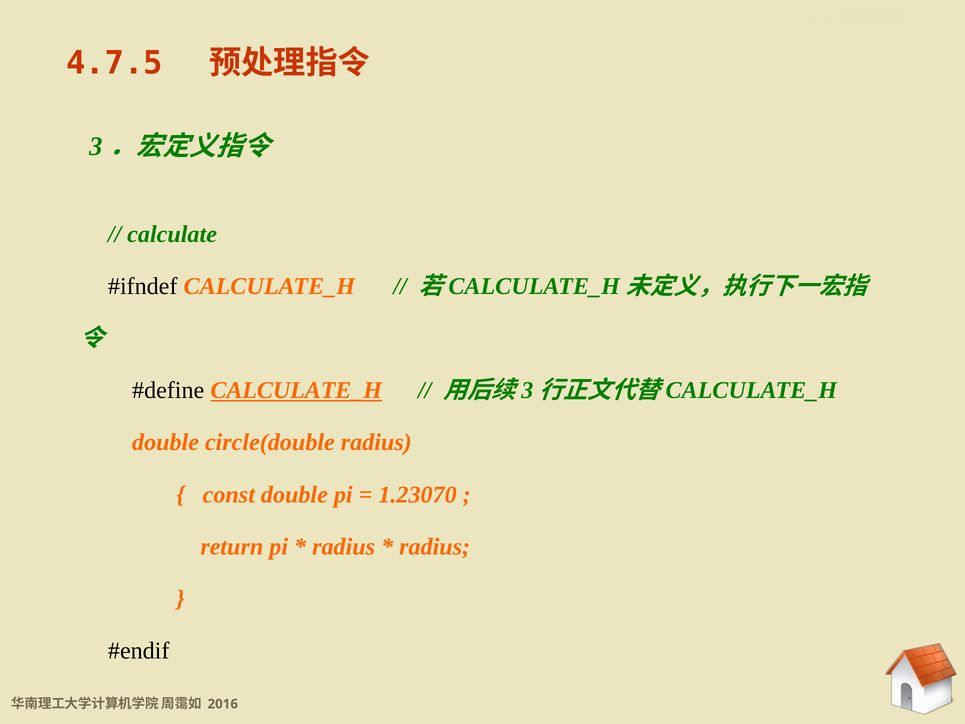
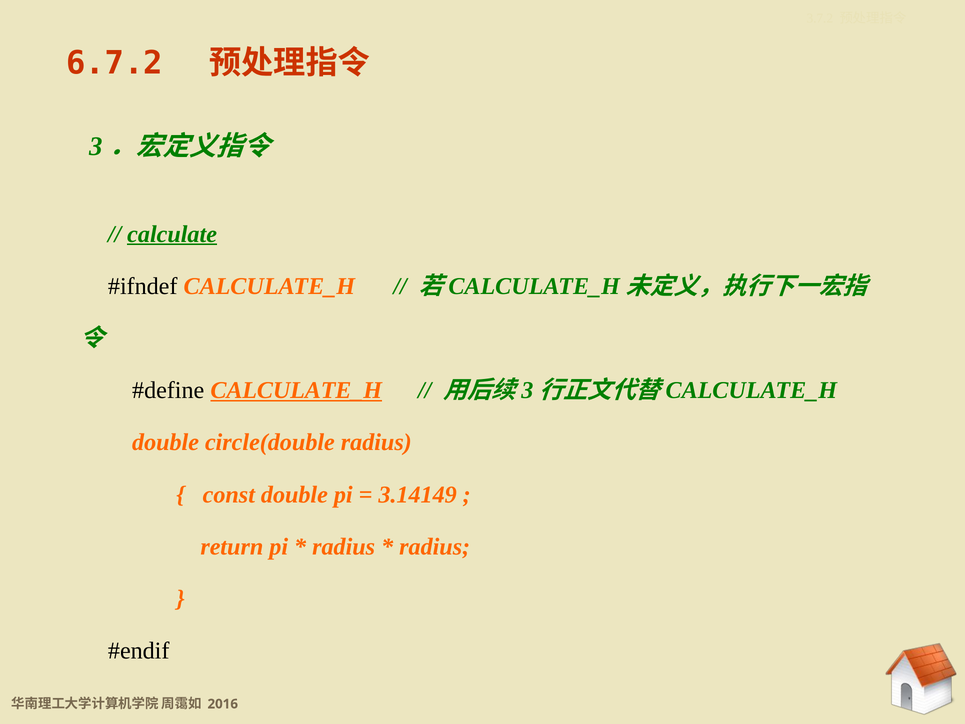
4.7.5: 4.7.5 -> 6.7.2
calculate underline: none -> present
1.23070: 1.23070 -> 3.14149
